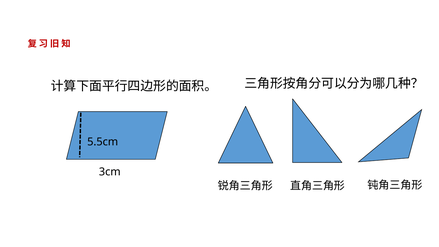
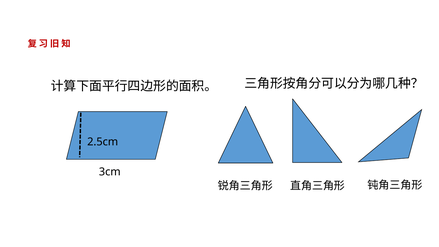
5.5cm: 5.5cm -> 2.5cm
